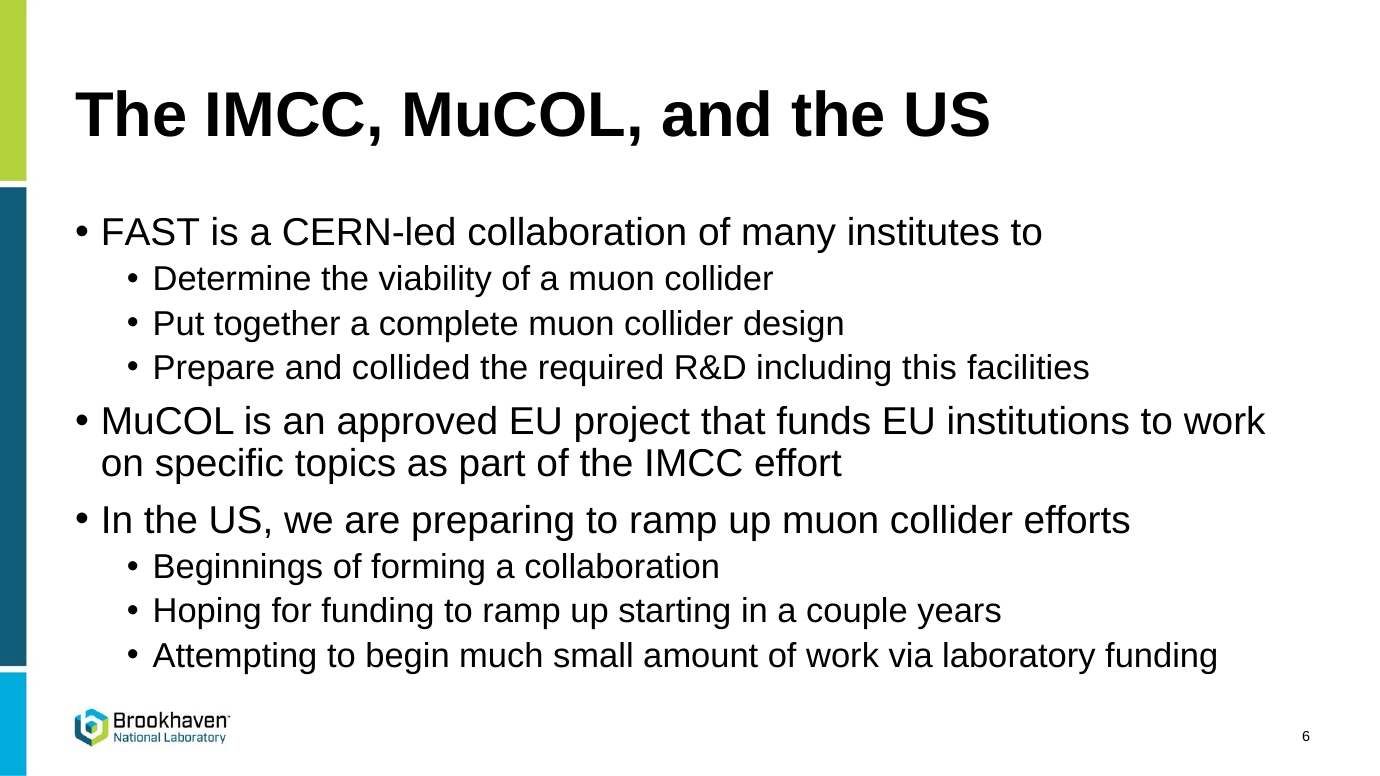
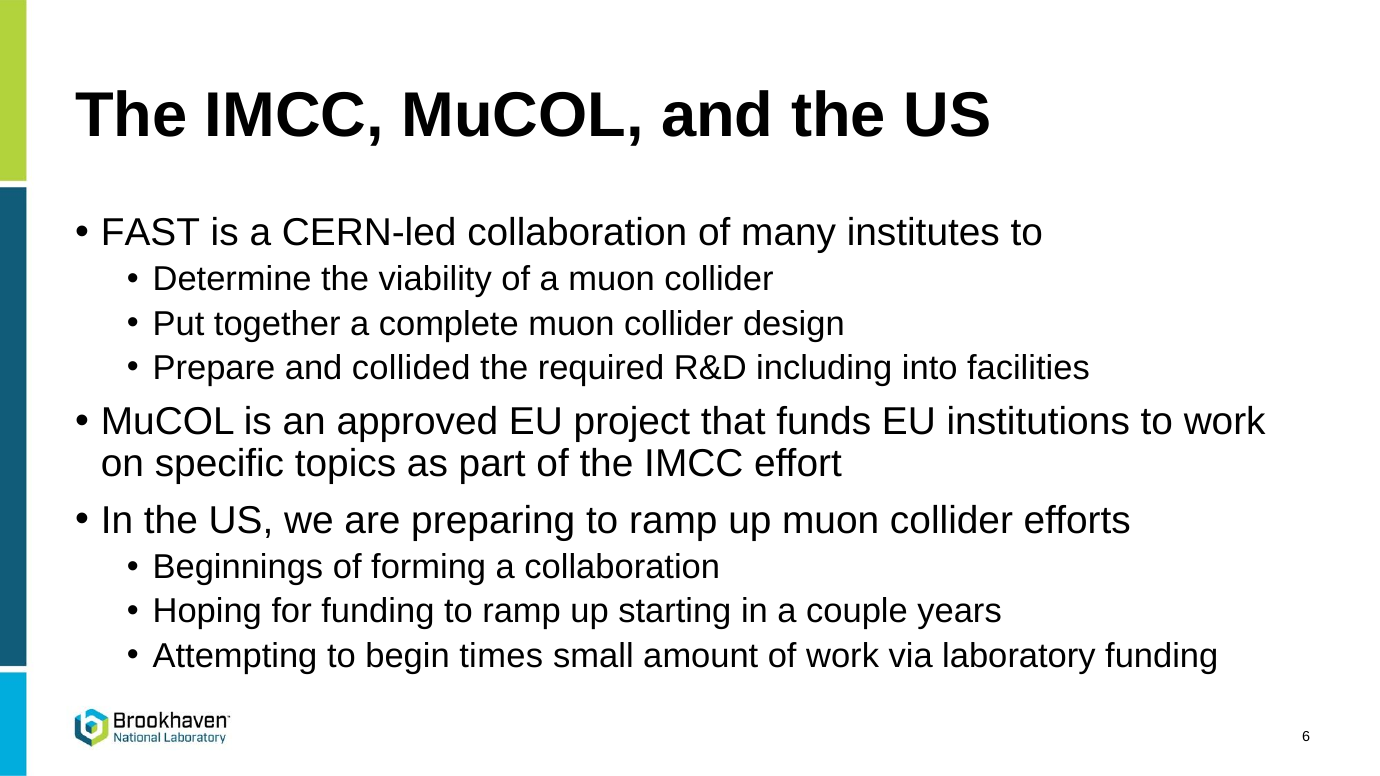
this: this -> into
much: much -> times
